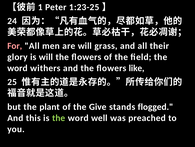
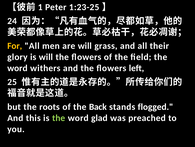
For colour: pink -> yellow
like: like -> left
plant: plant -> roots
Give: Give -> Back
well: well -> glad
